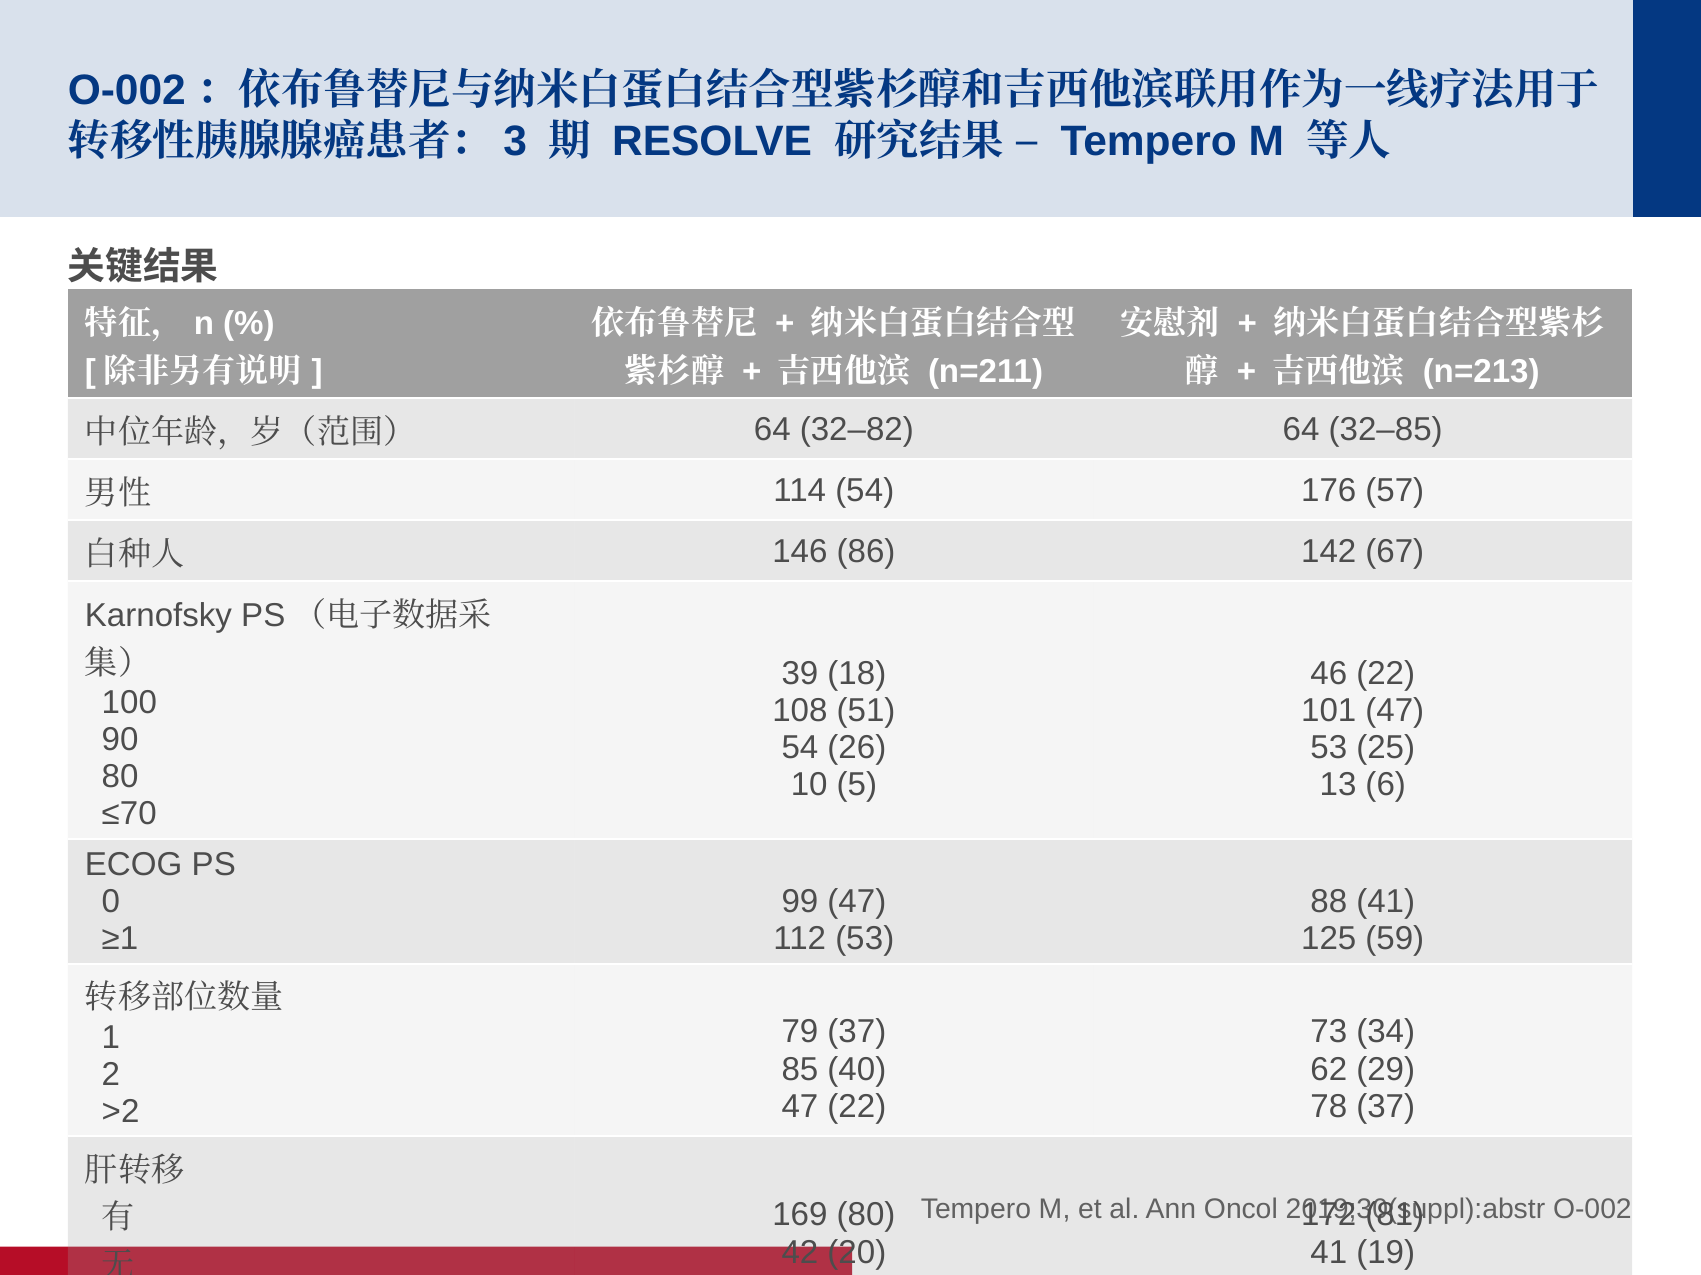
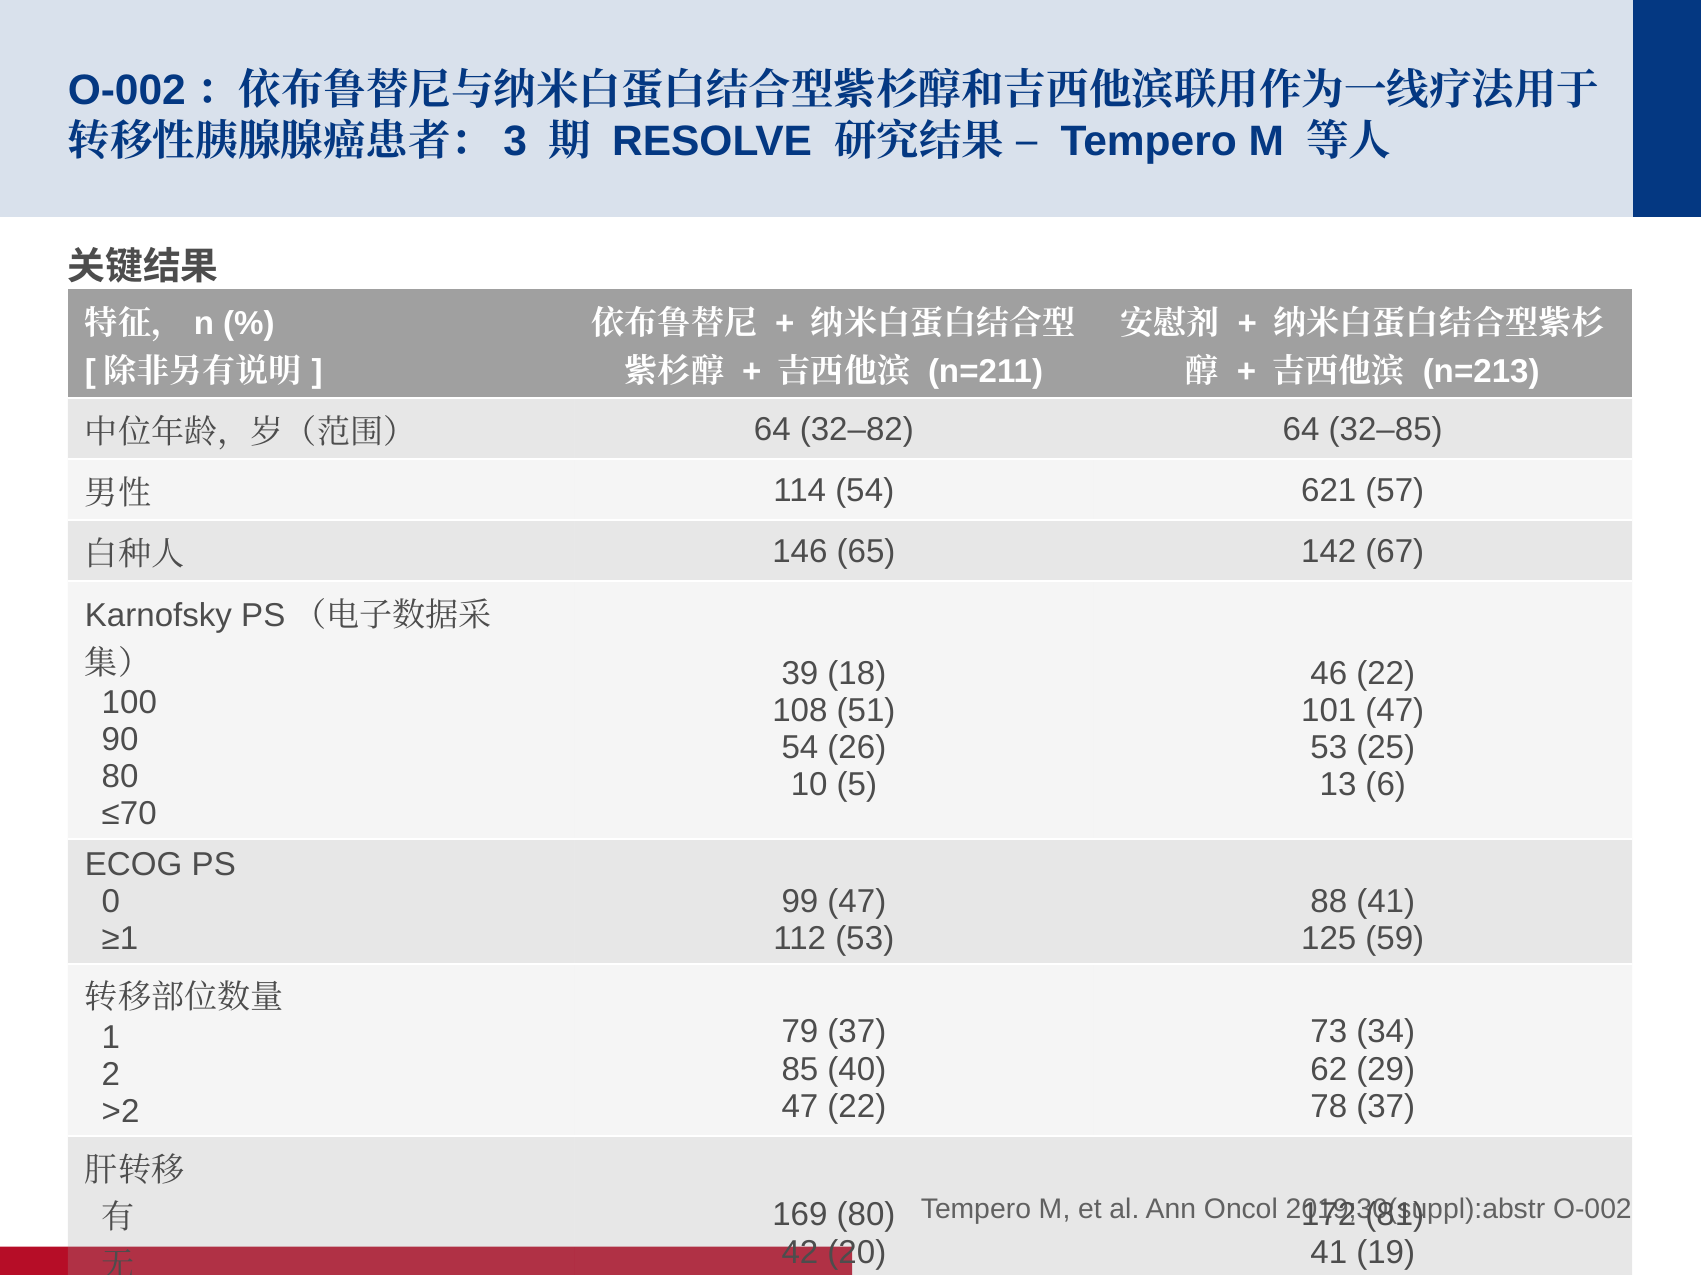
176: 176 -> 621
86: 86 -> 65
